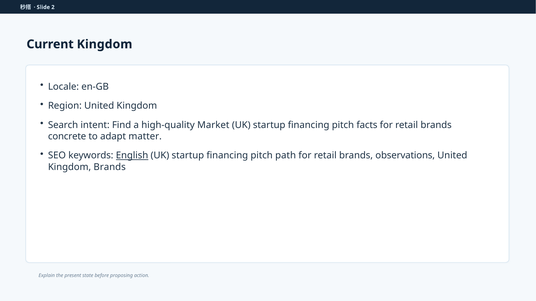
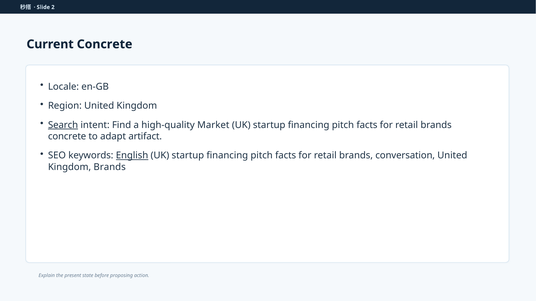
Current Kingdom: Kingdom -> Concrete
Search underline: none -> present
matter: matter -> artifact
path at (286, 156): path -> facts
observations: observations -> conversation
